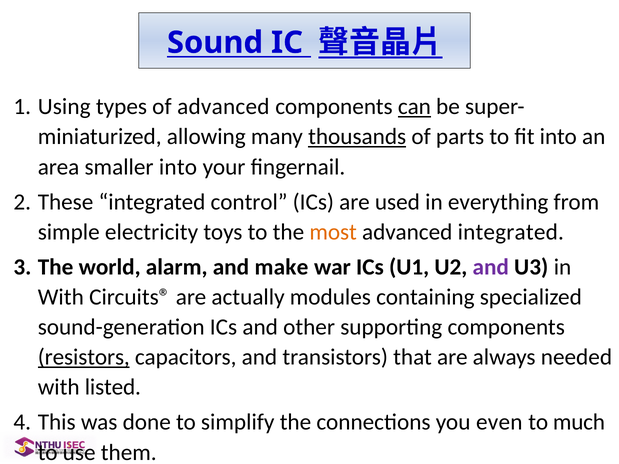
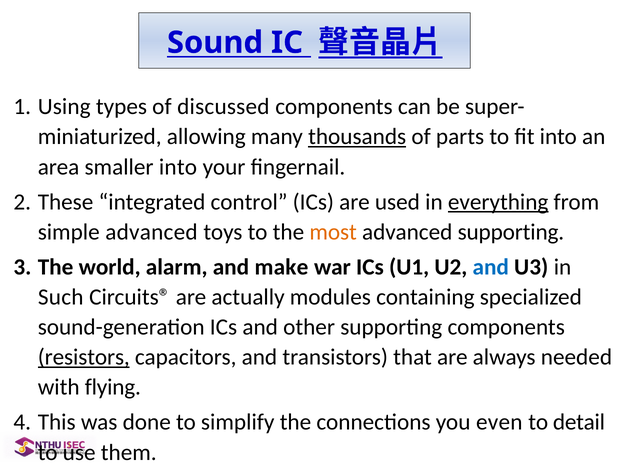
of advanced: advanced -> discussed
can underline: present -> none
everything underline: none -> present
simple electricity: electricity -> advanced
advanced integrated: integrated -> supporting
and at (491, 267) colour: purple -> blue
With at (61, 297): With -> Such
listed: listed -> flying
much: much -> detail
